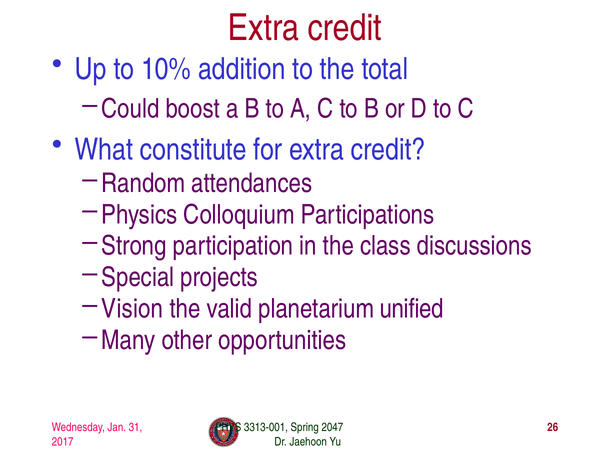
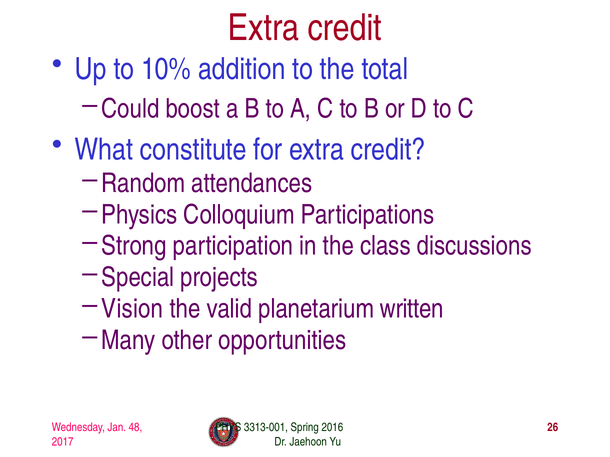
unified: unified -> written
31: 31 -> 48
2047: 2047 -> 2016
